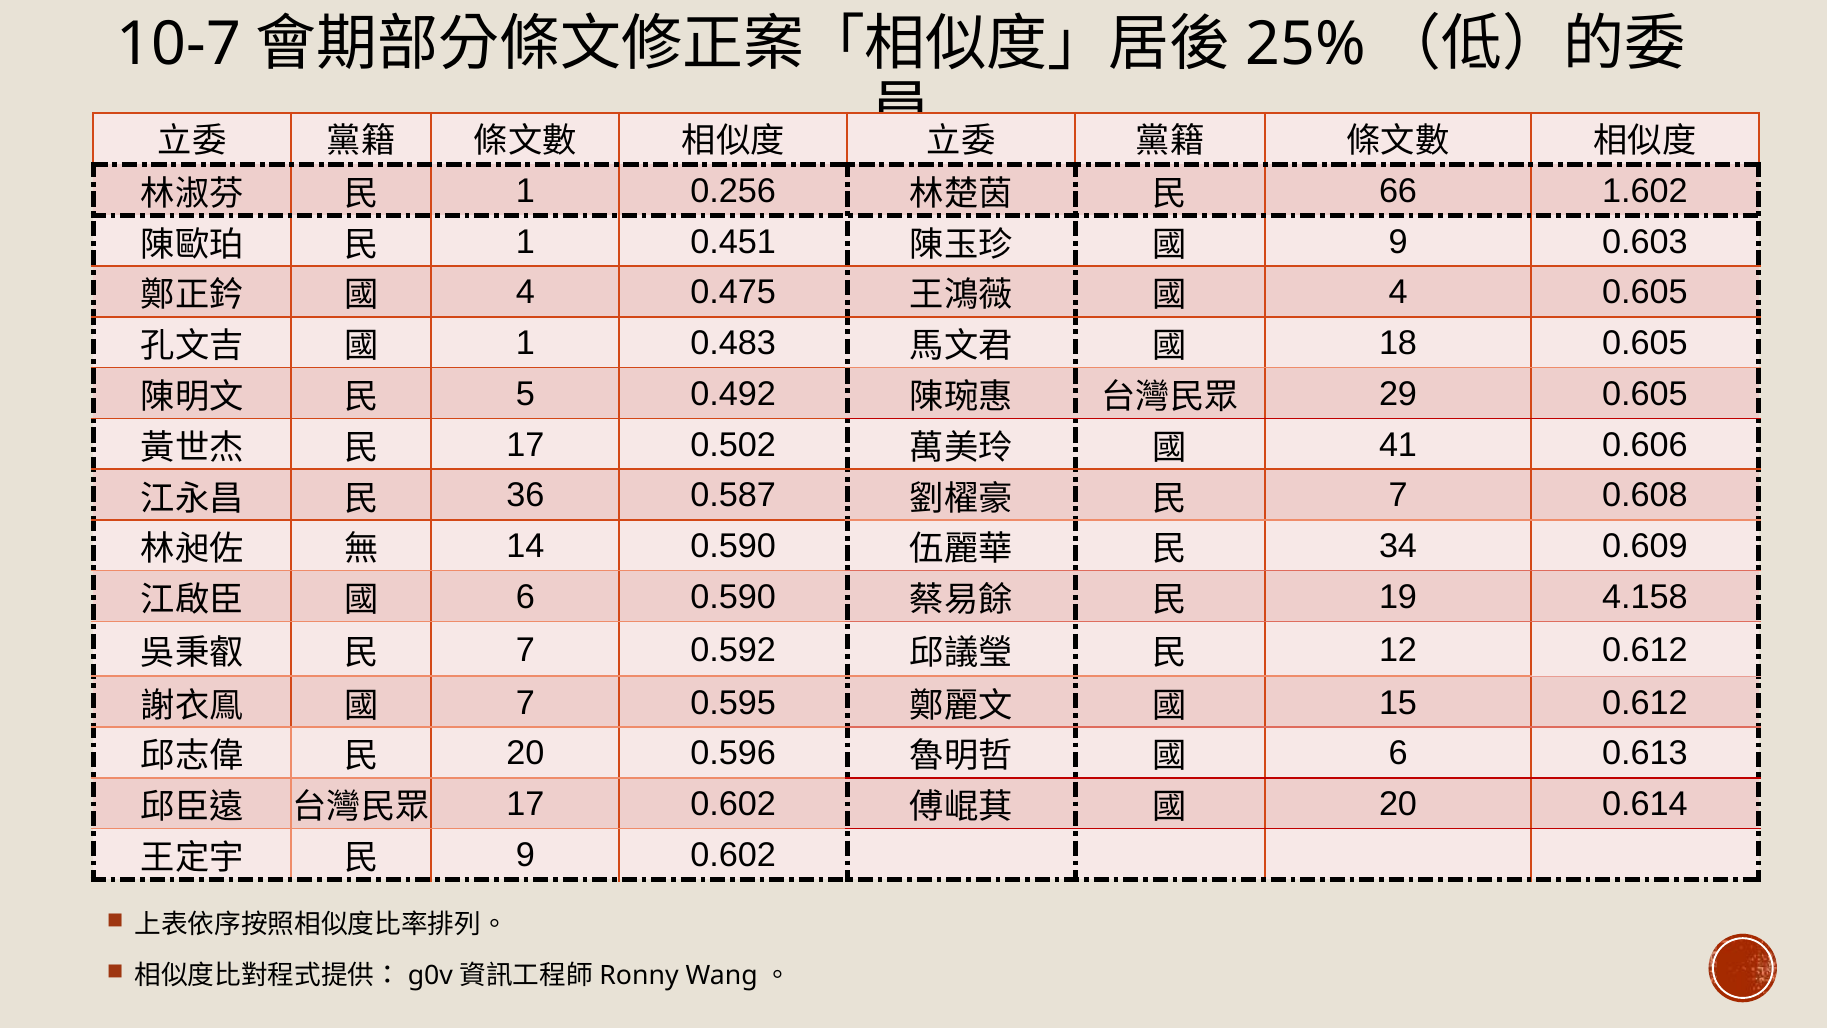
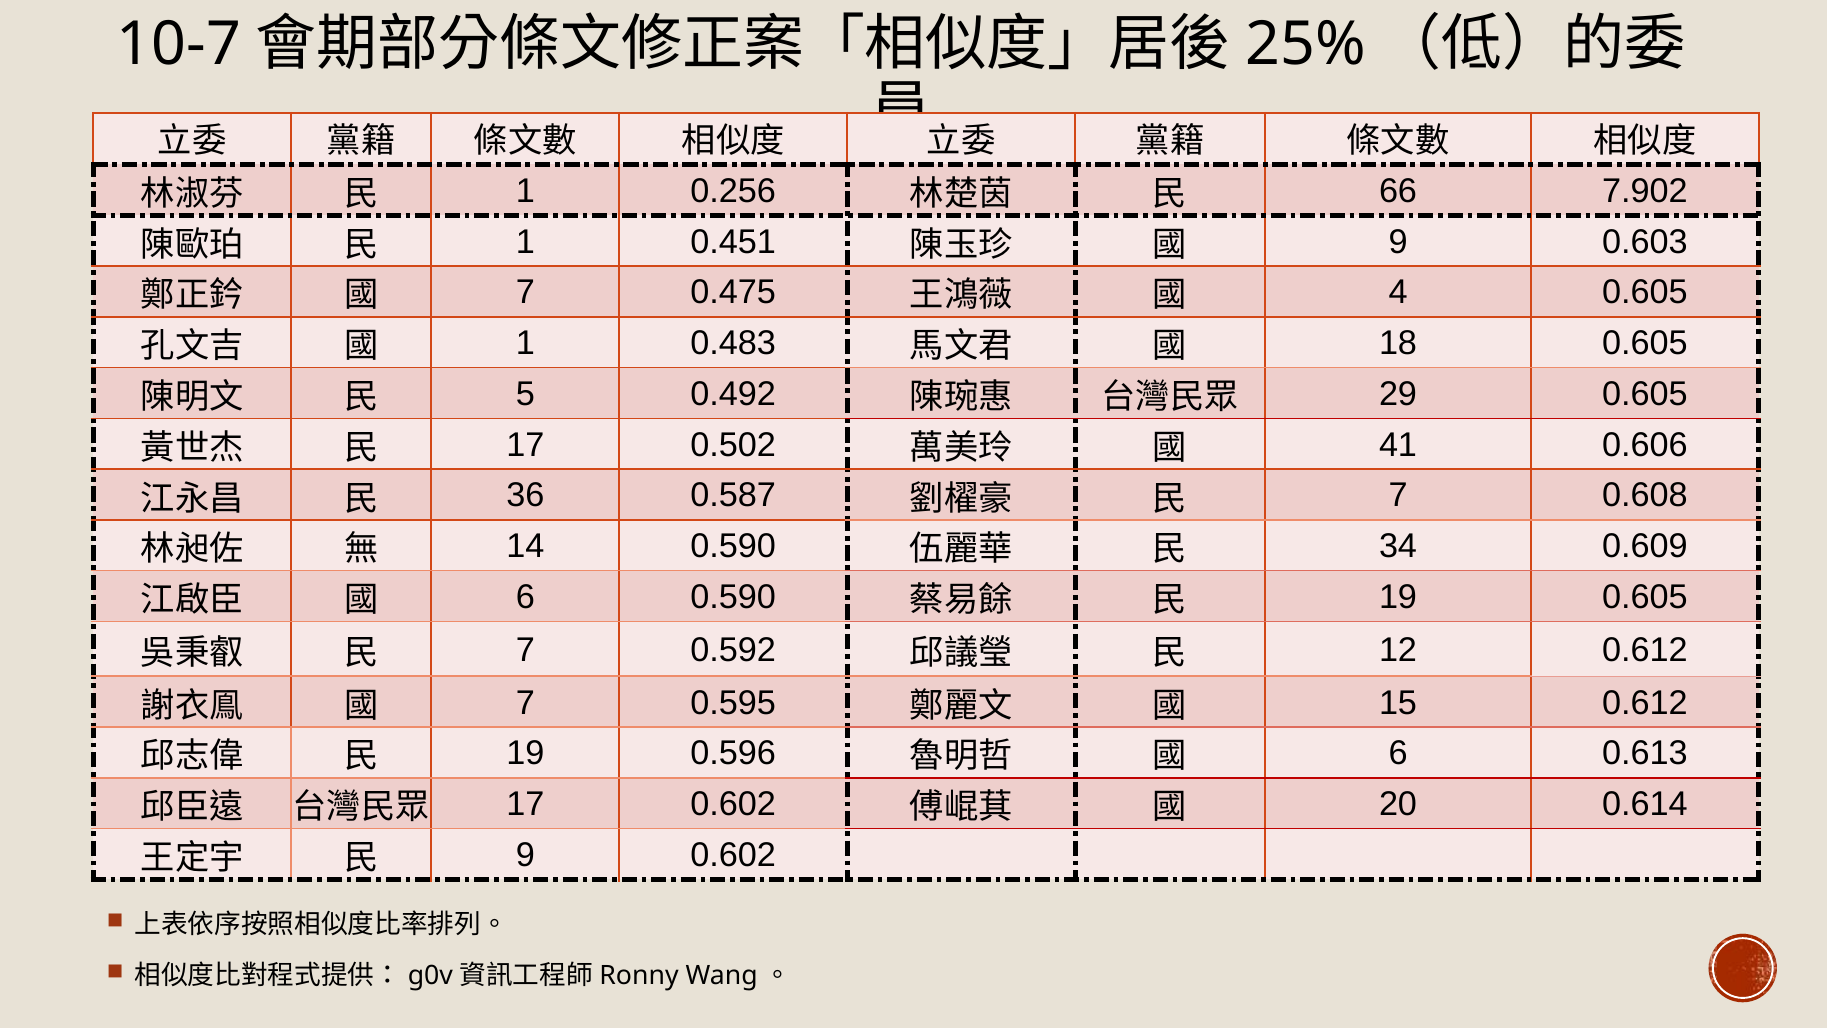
1.602: 1.602 -> 7.902
4 at (525, 292): 4 -> 7
19 4.158: 4.158 -> 0.605
20 at (525, 753): 20 -> 19
